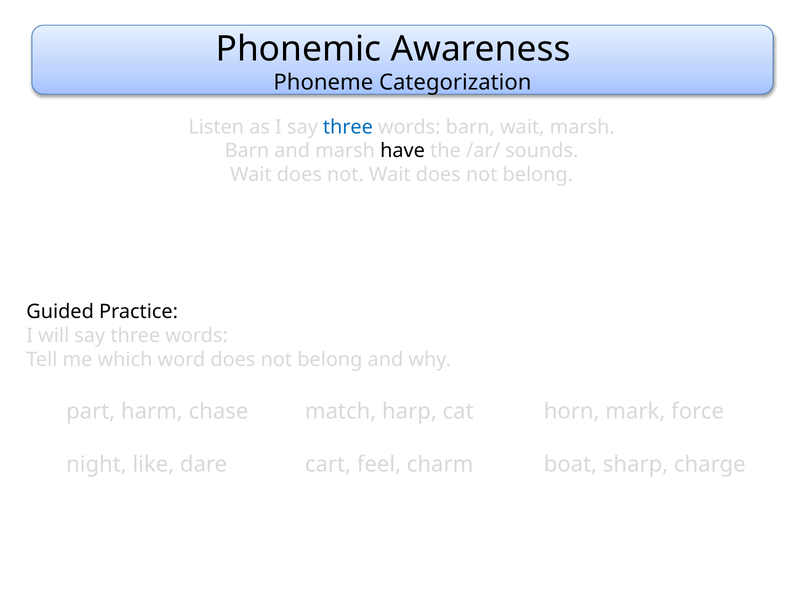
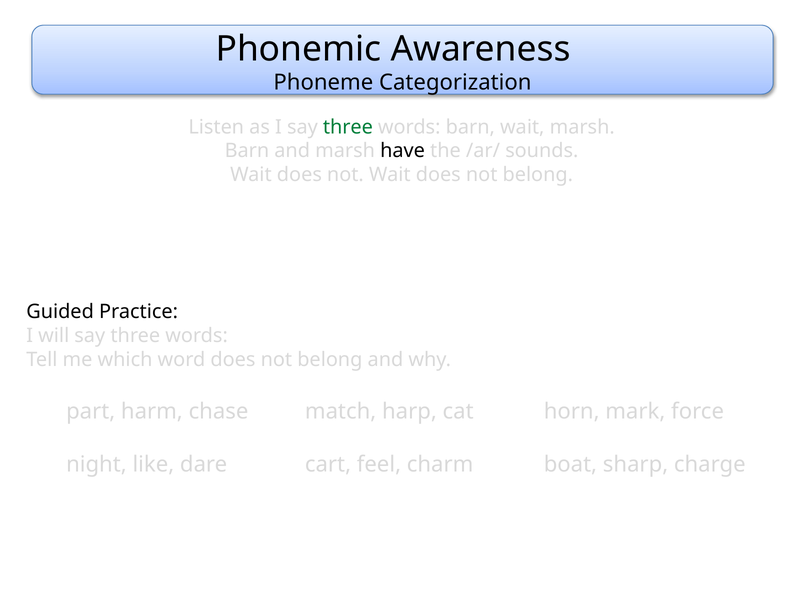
three at (348, 127) colour: blue -> green
